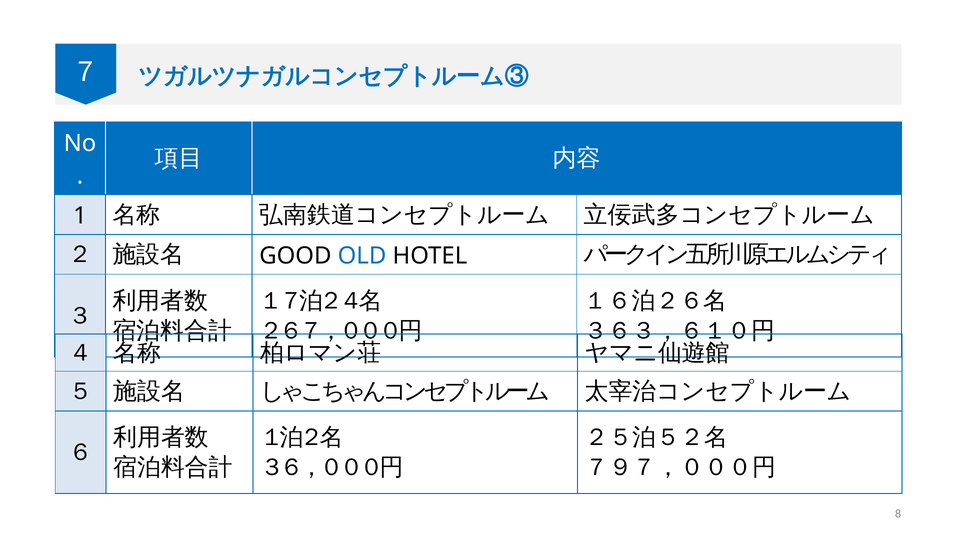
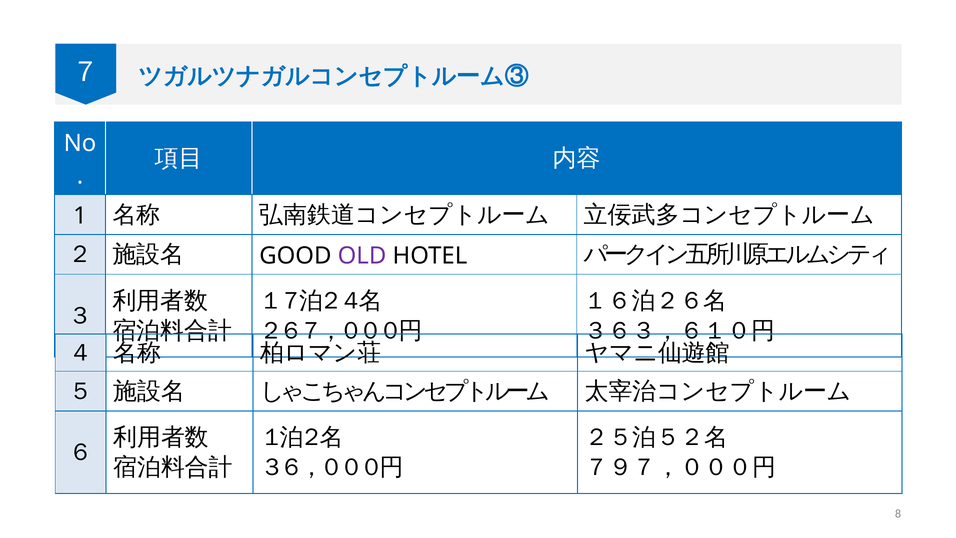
OLD colour: blue -> purple
